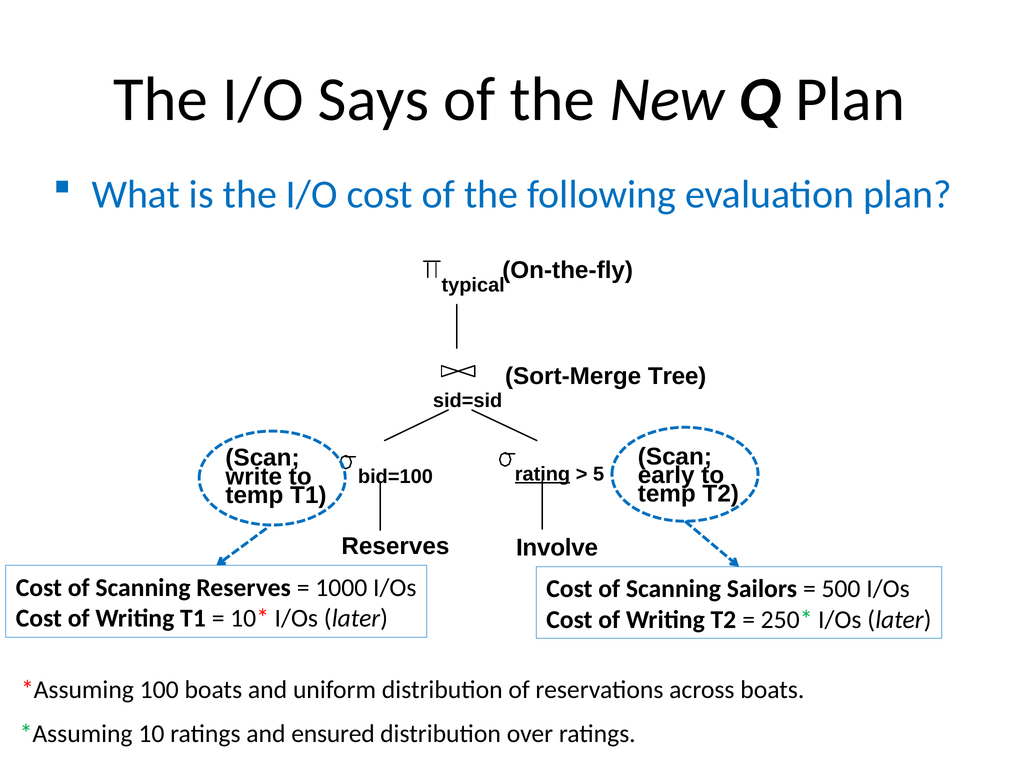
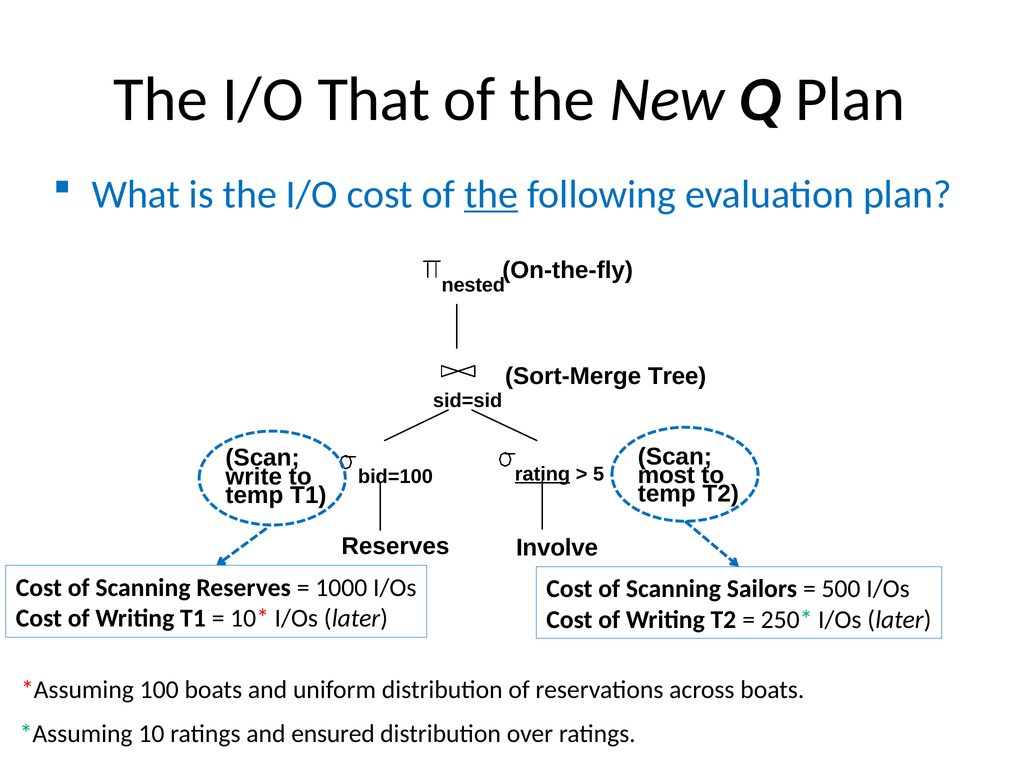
Says: Says -> That
the at (491, 194) underline: none -> present
typical: typical -> nested
early: early -> most
